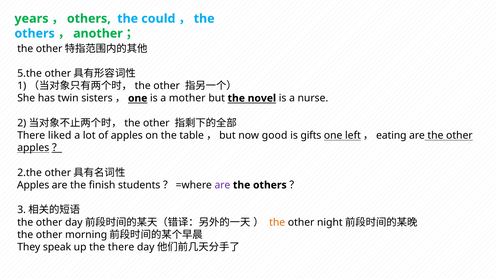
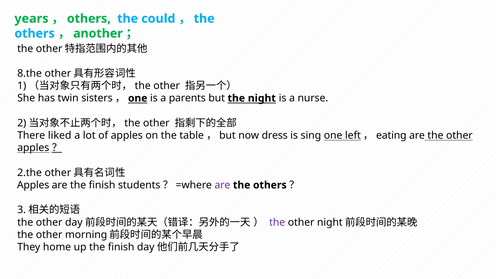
5.the: 5.the -> 8.the
mother: mother -> parents
the novel: novel -> night
good: good -> dress
gifts: gifts -> sing
the at (277, 222) colour: orange -> purple
speak: speak -> home
up the there: there -> finish
